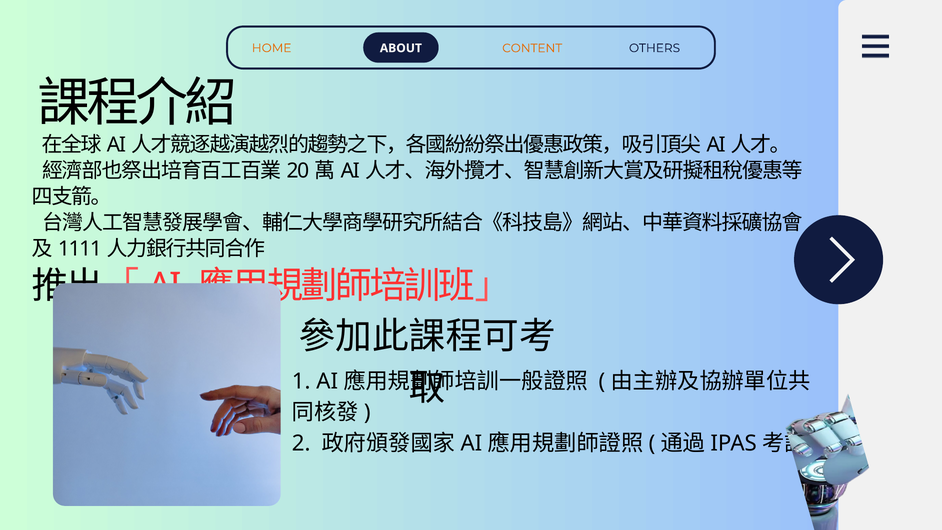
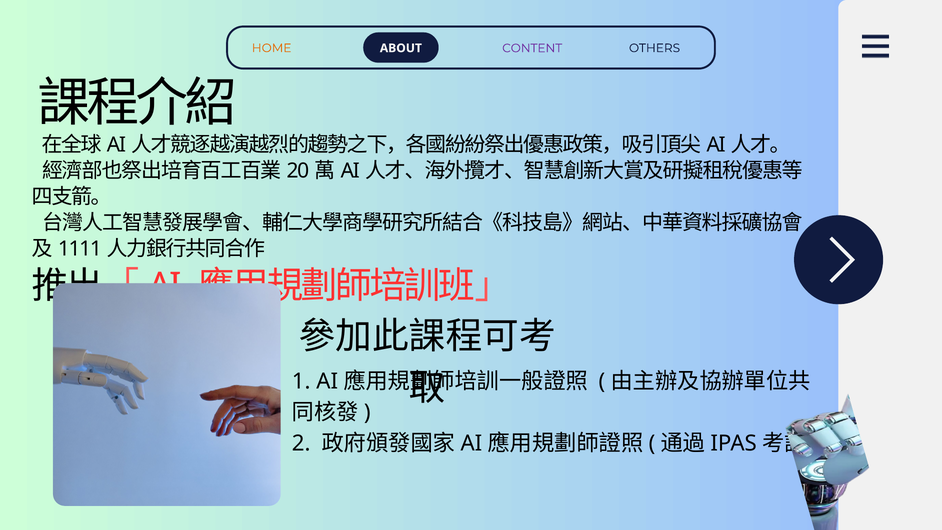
CONTENT colour: orange -> purple
